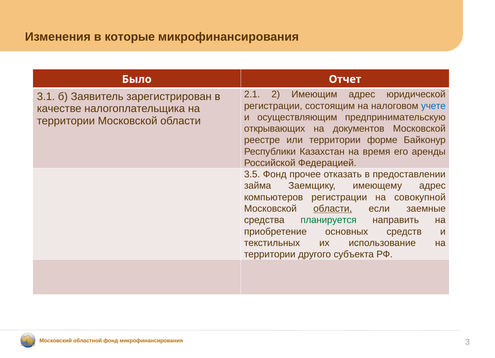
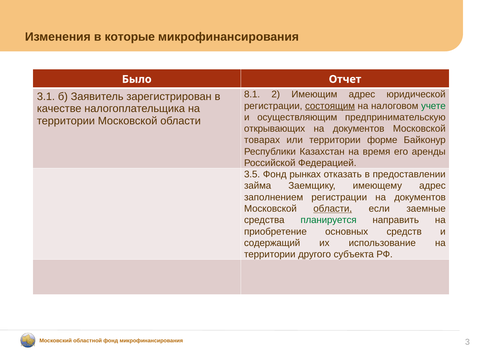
2.1: 2.1 -> 8.1
состоящим underline: none -> present
учете colour: blue -> green
реестре: реестре -> товарах
прочее: прочее -> рынках
компьютеров: компьютеров -> заполнением
регистрации на совокупной: совокупной -> документов
текстильных: текстильных -> содержащий
